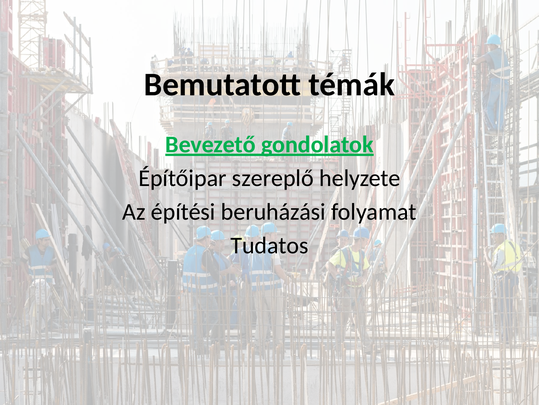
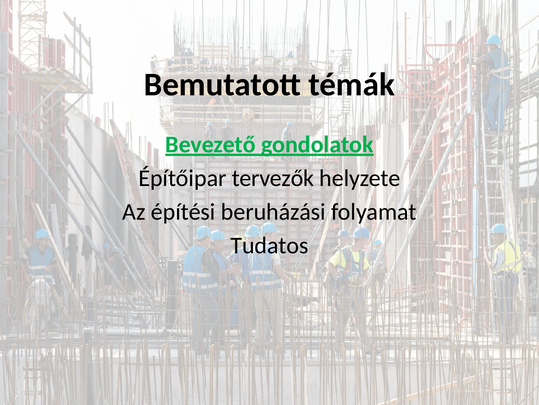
szereplő: szereplő -> tervezők
